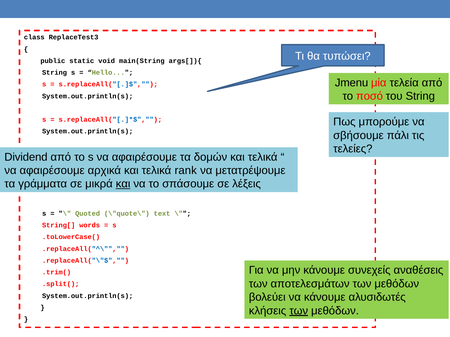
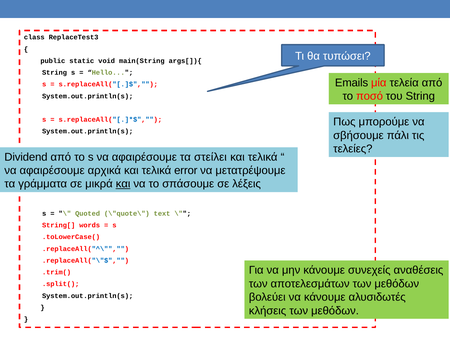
Jmenu: Jmenu -> Emails
δομών: δομών -> στείλει
rank: rank -> error
των at (299, 311) underline: present -> none
